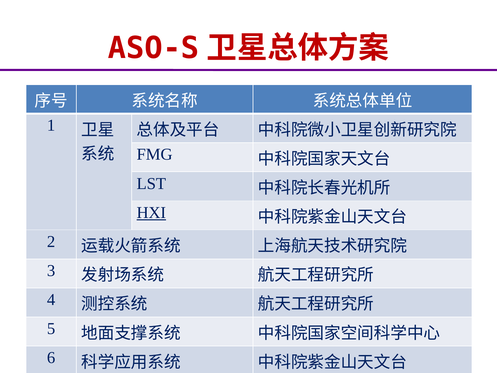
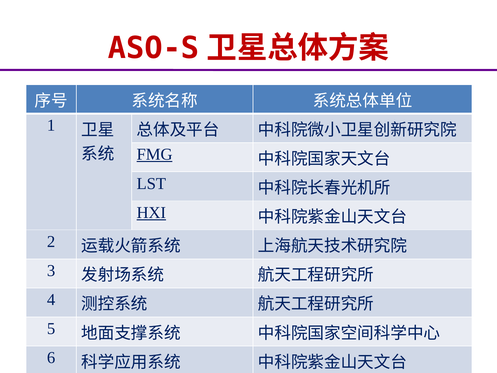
FMG underline: none -> present
